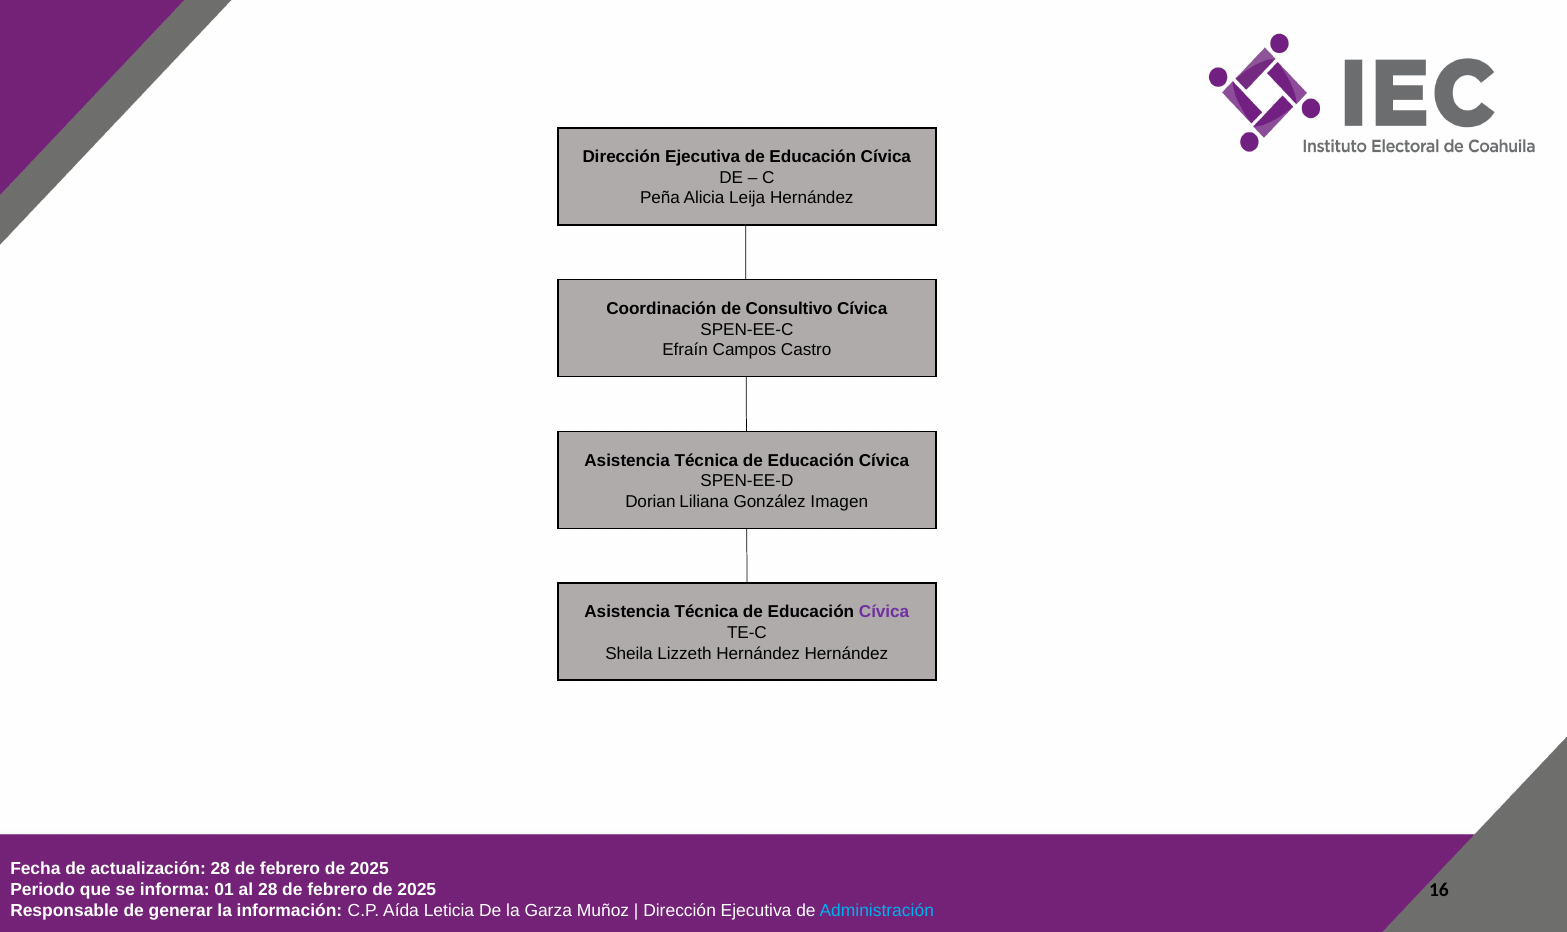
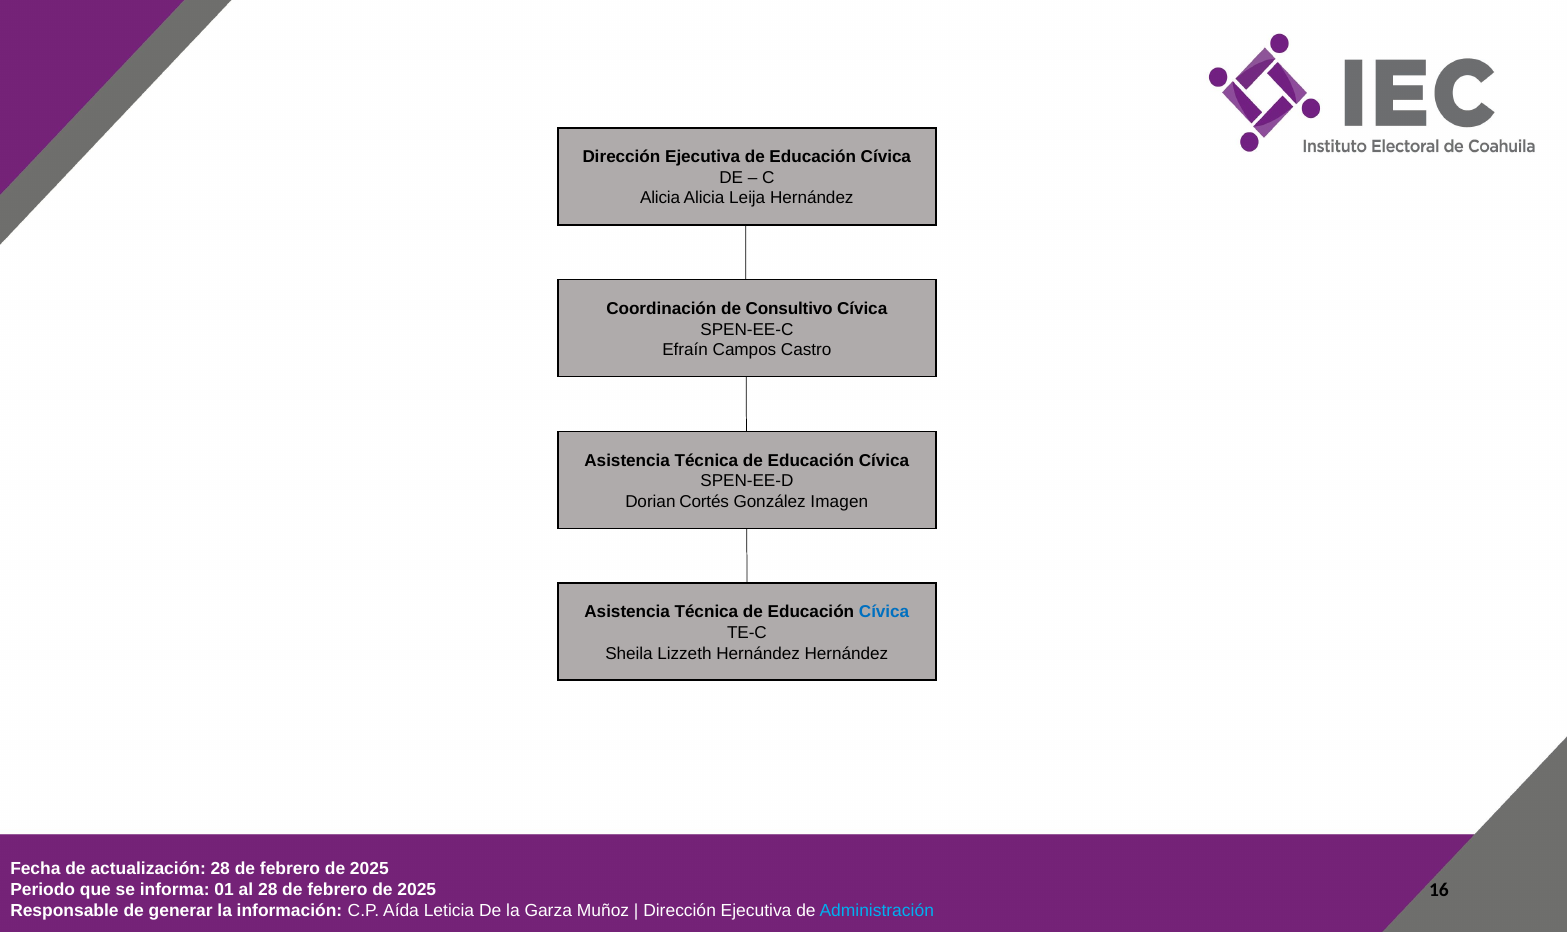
Peña at (660, 198): Peña -> Alicia
Liliana: Liliana -> Cortés
Cívica at (884, 612) colour: purple -> blue
